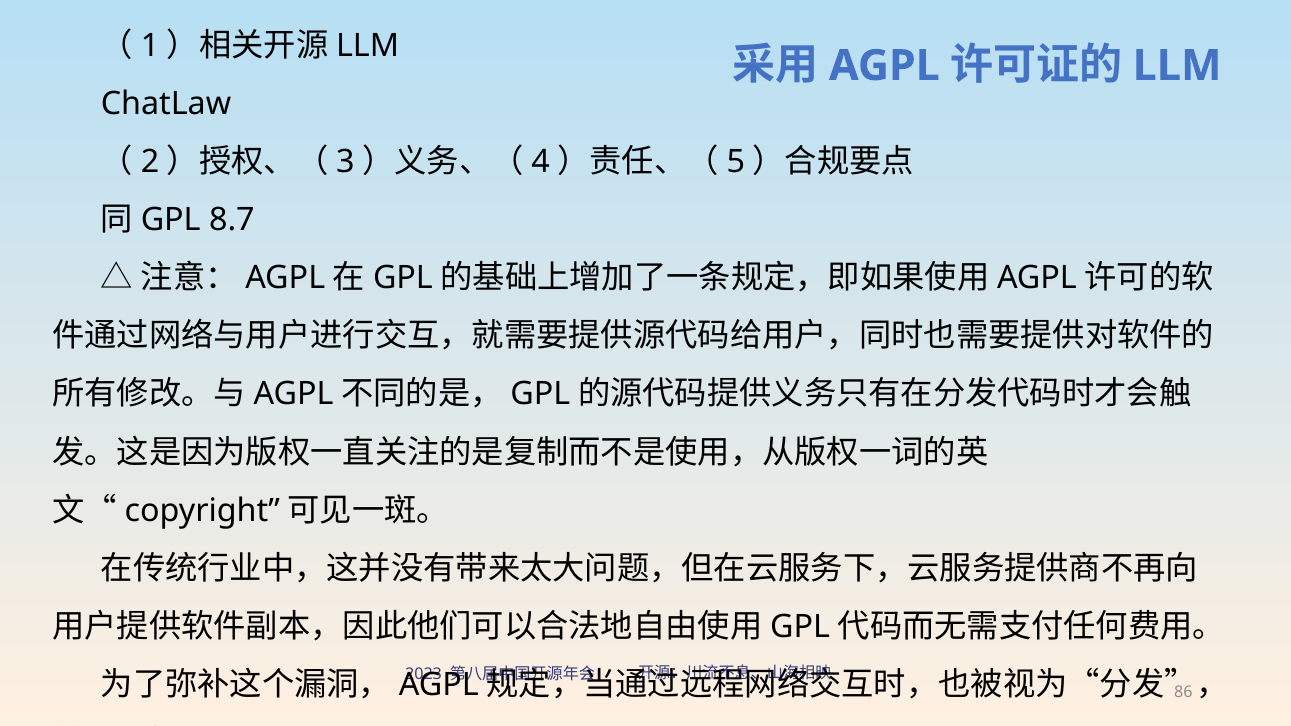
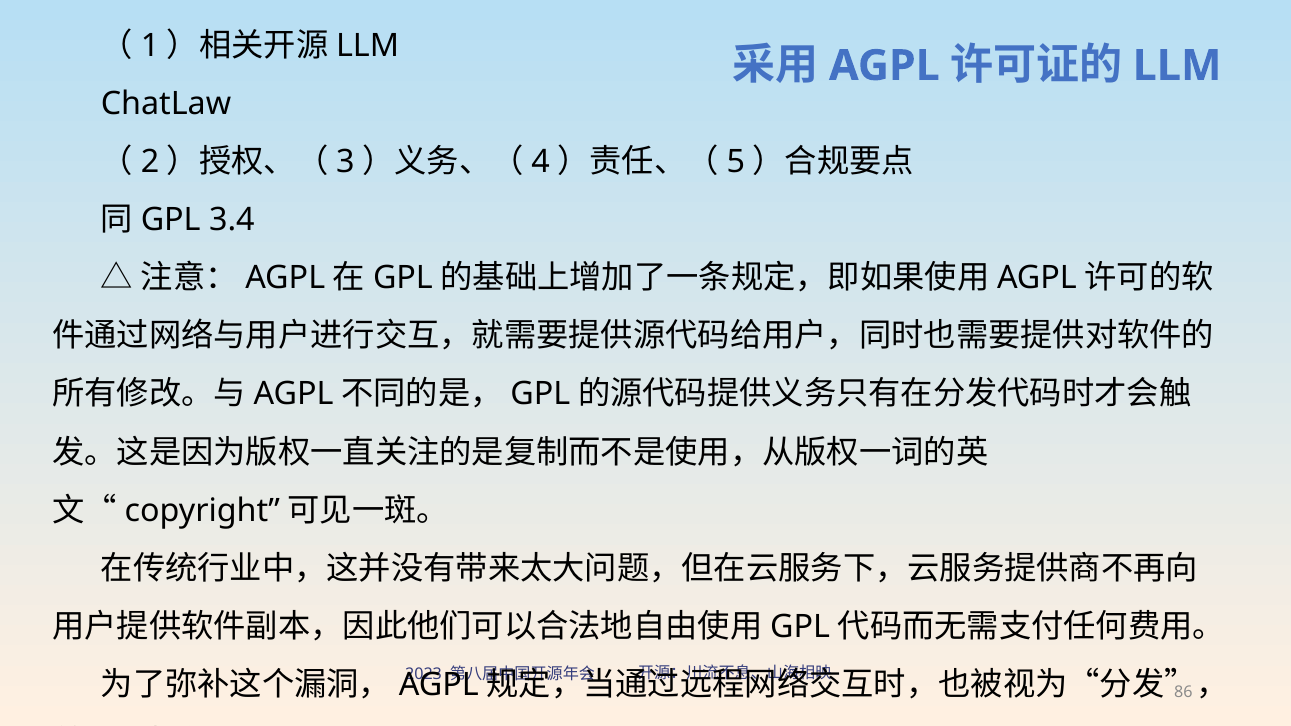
8.7: 8.7 -> 3.4
